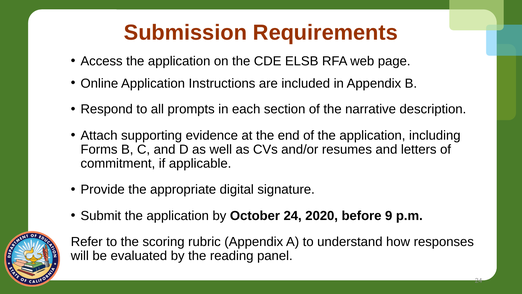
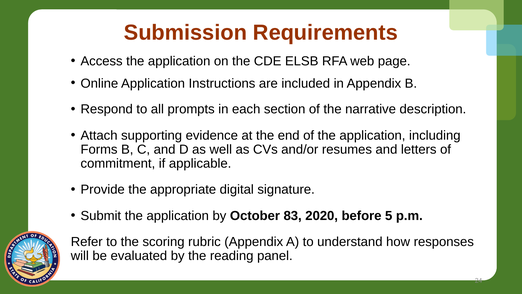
October 24: 24 -> 83
9: 9 -> 5
